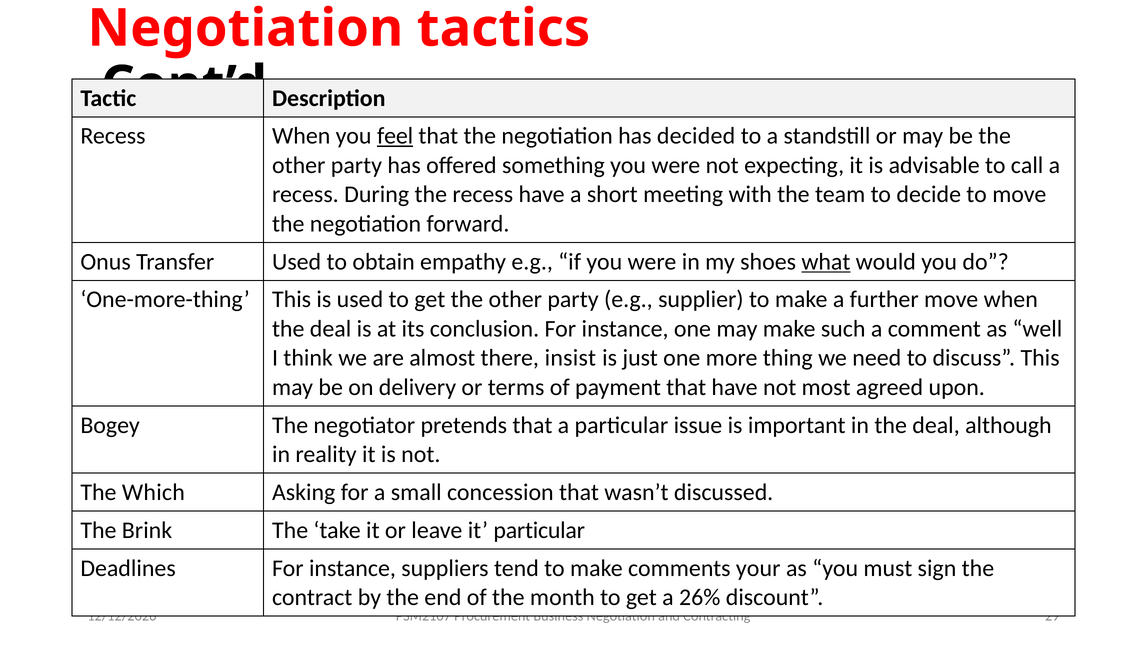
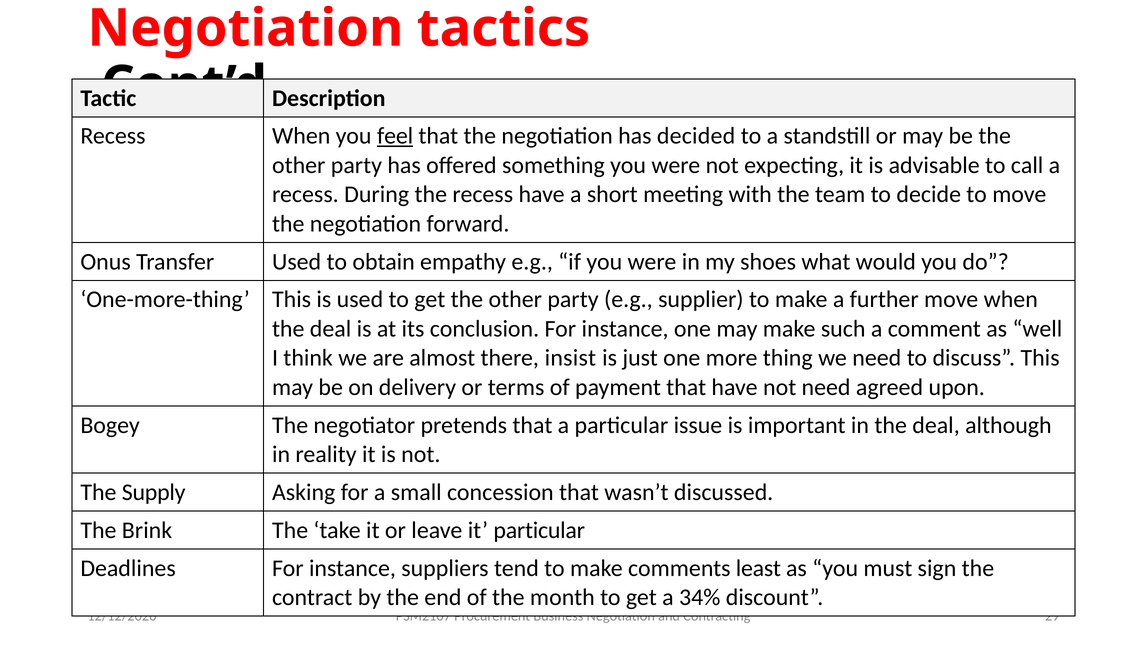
what underline: present -> none
not most: most -> need
Which: Which -> Supply
your: your -> least
26%: 26% -> 34%
